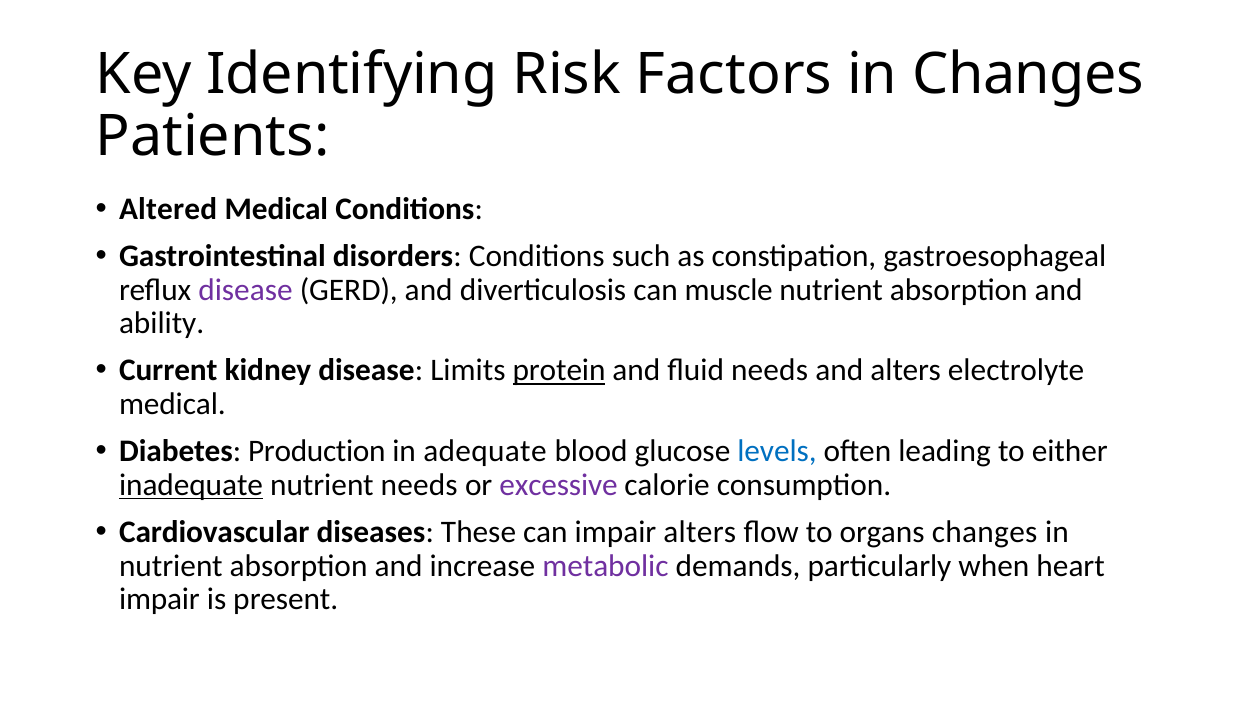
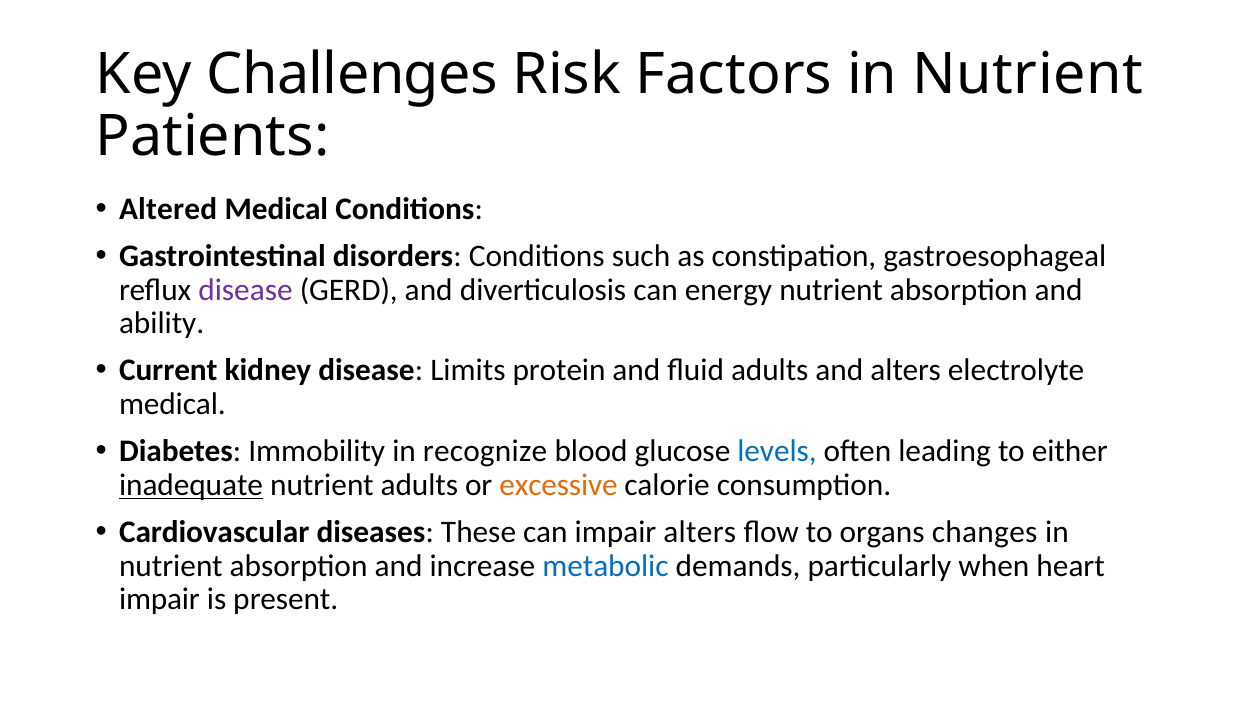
Identifying: Identifying -> Challenges
Factors in Changes: Changes -> Nutrient
muscle: muscle -> energy
protein underline: present -> none
fluid needs: needs -> adults
Production: Production -> Immobility
adequate: adequate -> recognize
nutrient needs: needs -> adults
excessive colour: purple -> orange
metabolic colour: purple -> blue
